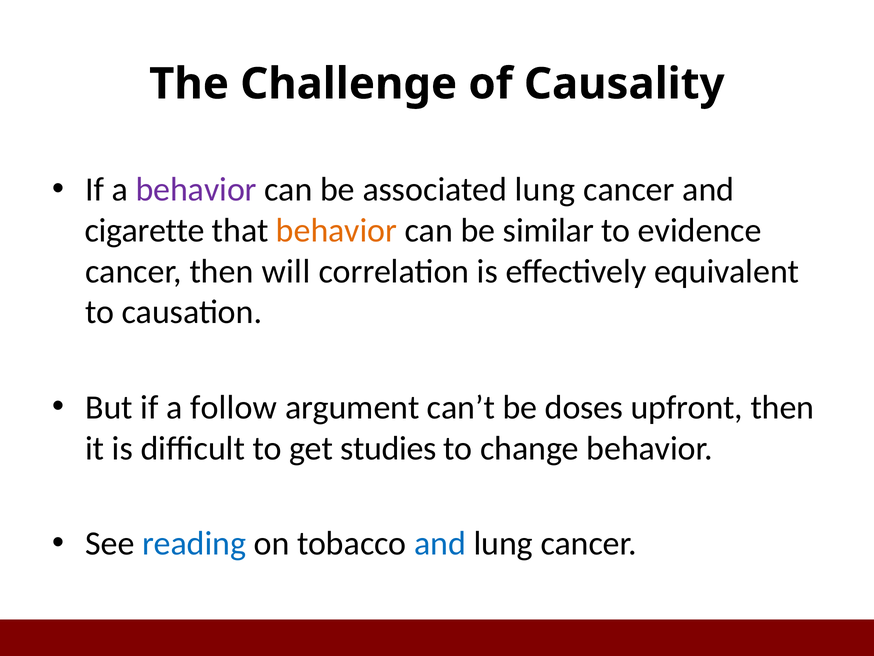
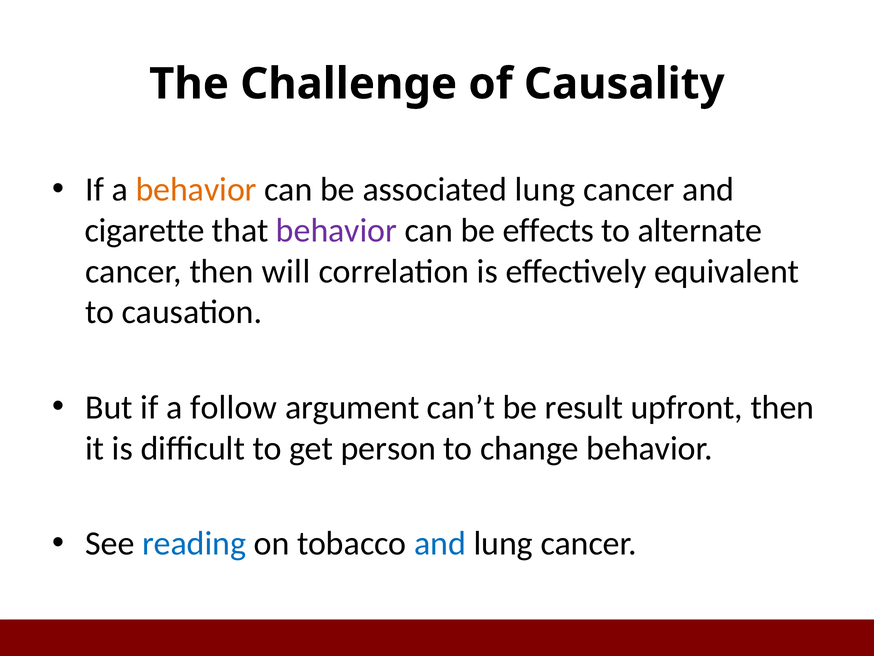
behavior at (196, 190) colour: purple -> orange
behavior at (337, 230) colour: orange -> purple
similar: similar -> effects
evidence: evidence -> alternate
doses: doses -> result
studies: studies -> person
